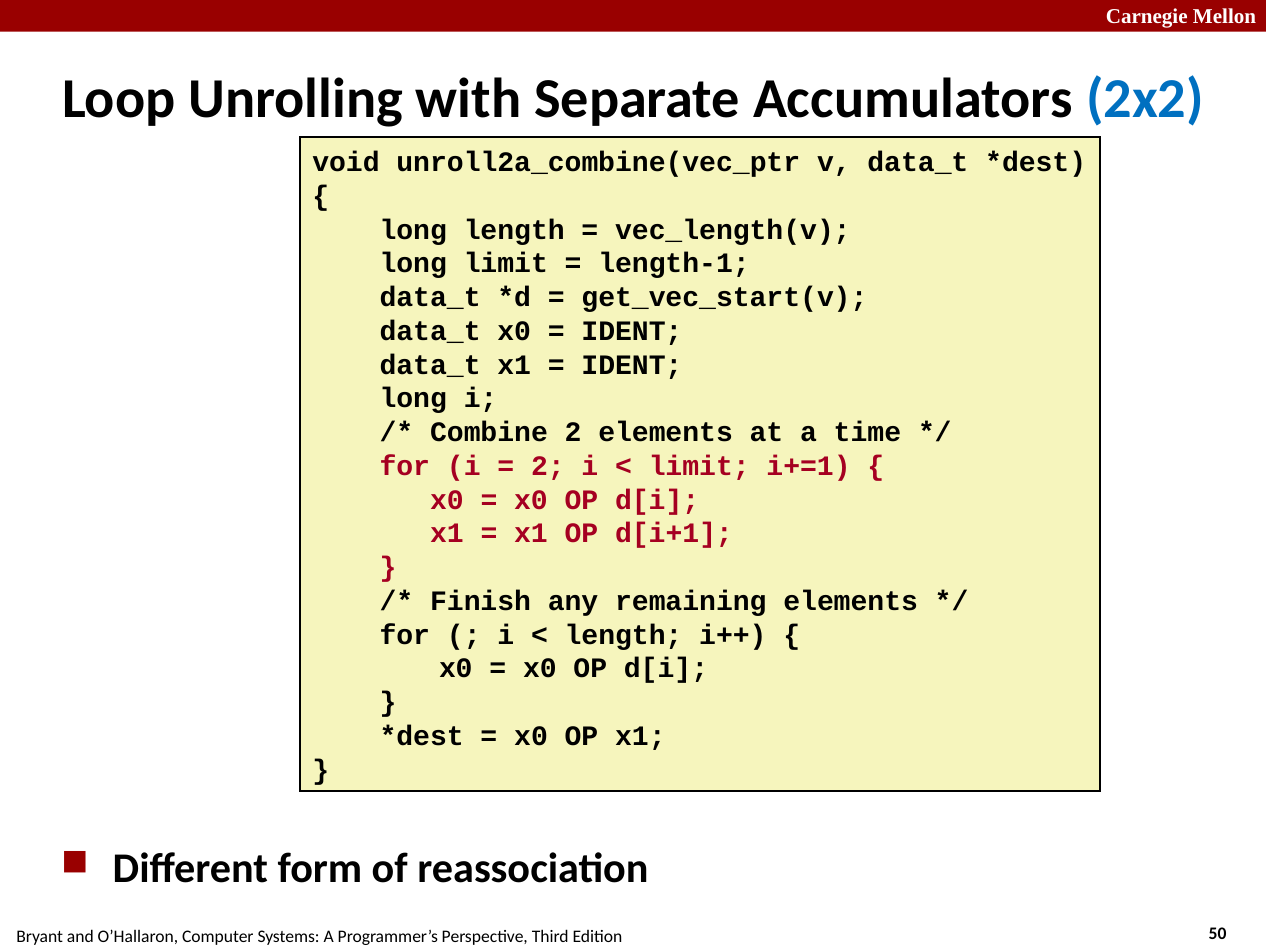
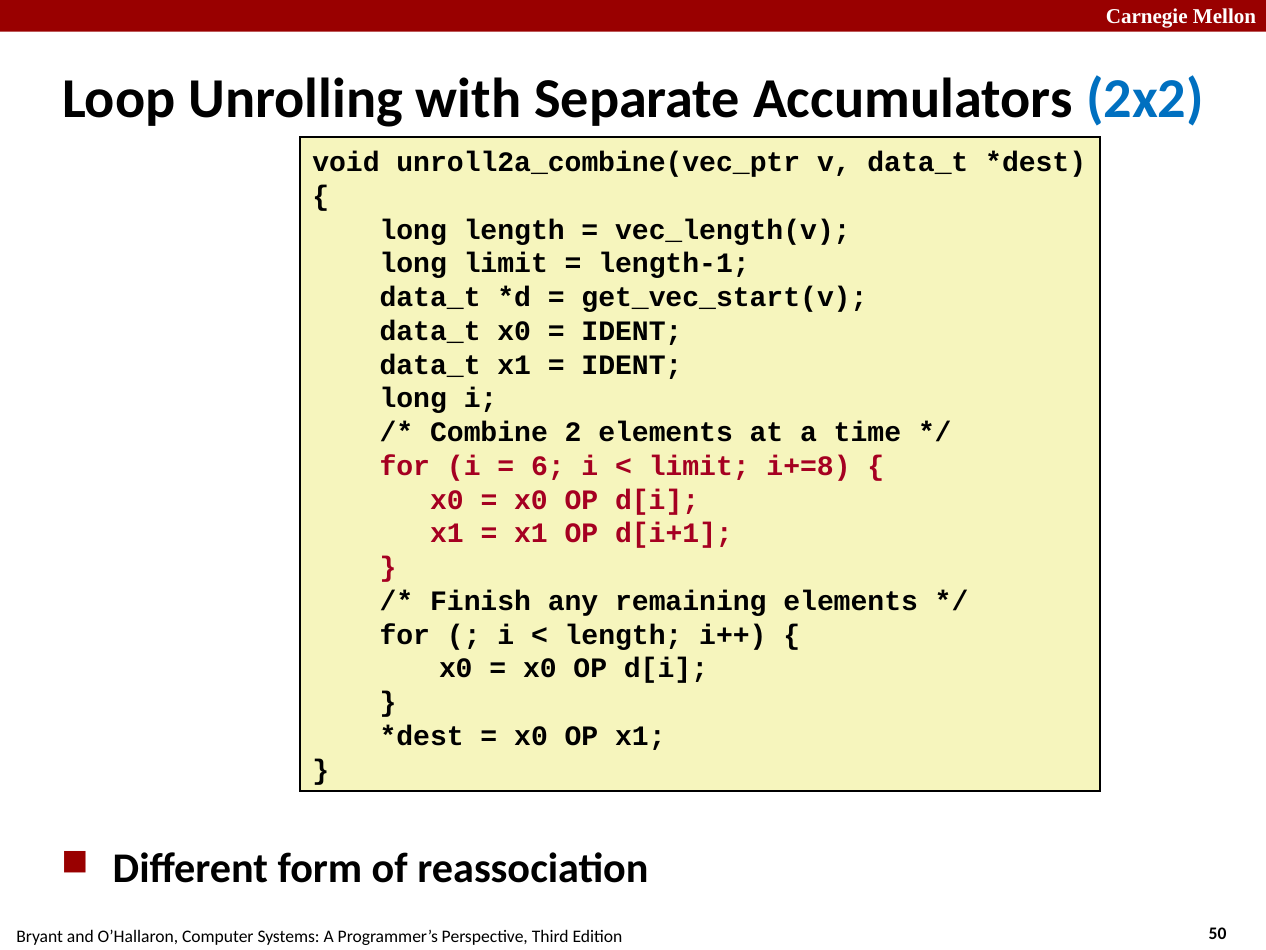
2 at (548, 466): 2 -> 6
i+=1: i+=1 -> i+=8
